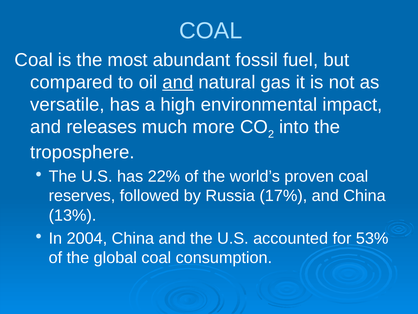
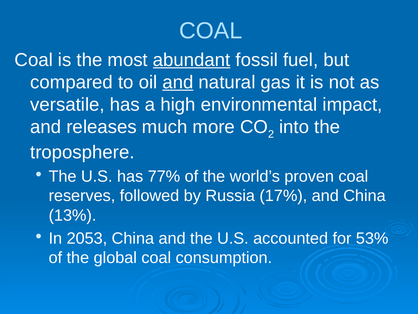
abundant underline: none -> present
22%: 22% -> 77%
2004: 2004 -> 2053
